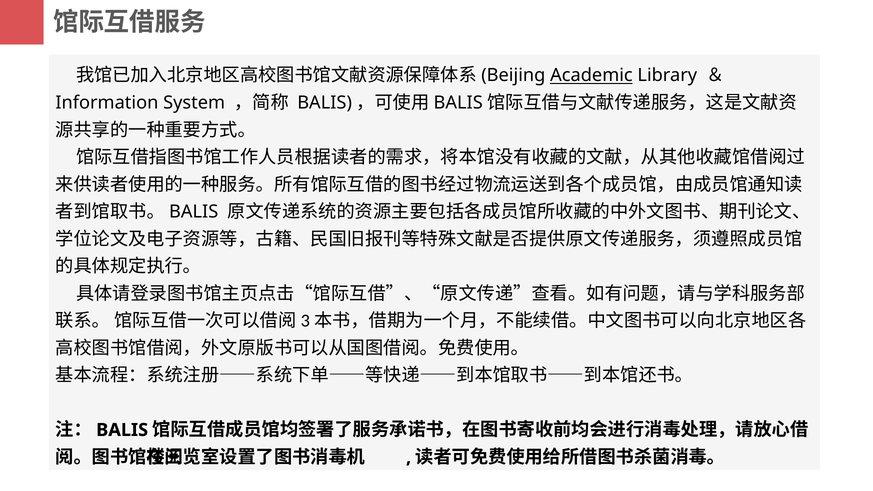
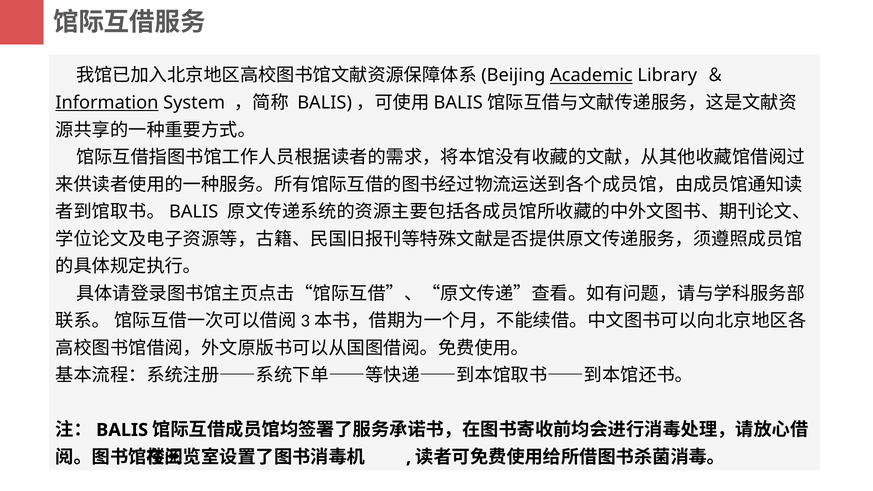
Information underline: none -> present
